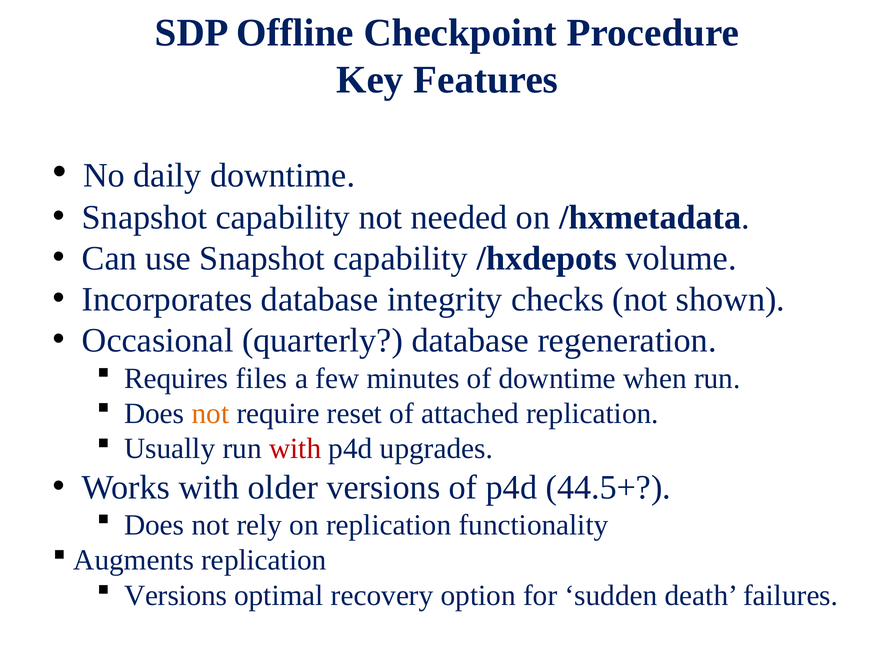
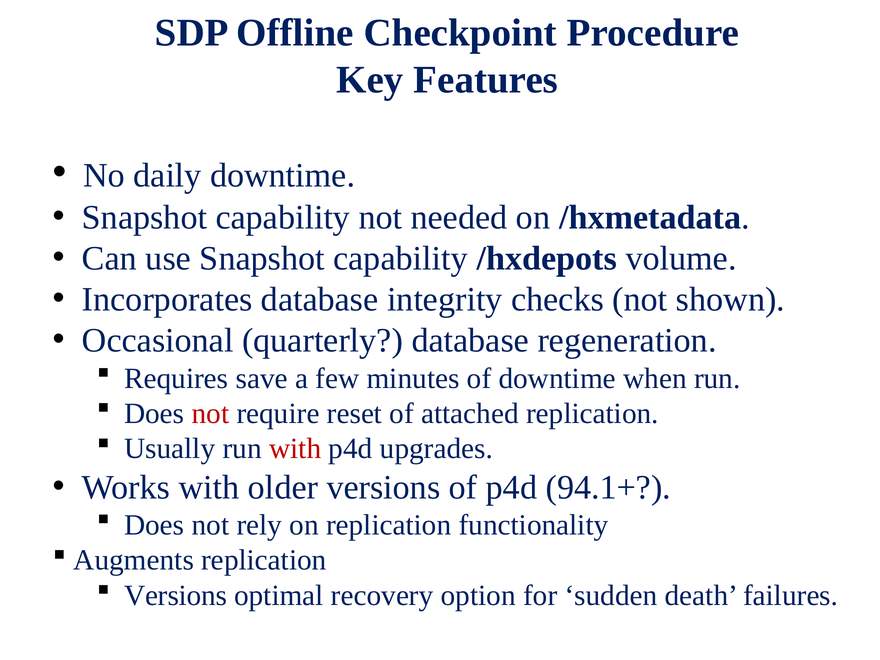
files: files -> save
not at (210, 414) colour: orange -> red
44.5+: 44.5+ -> 94.1+
